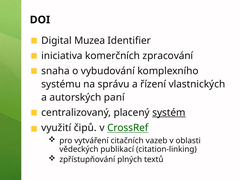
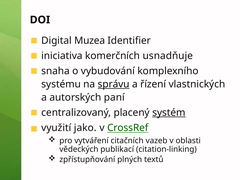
zpracování: zpracování -> usnadňuje
správu underline: none -> present
čipů: čipů -> jako
